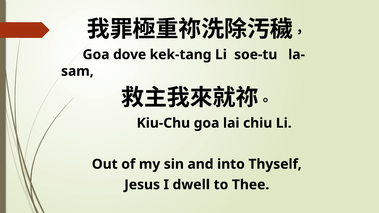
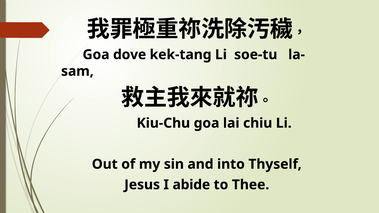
dwell: dwell -> abide
